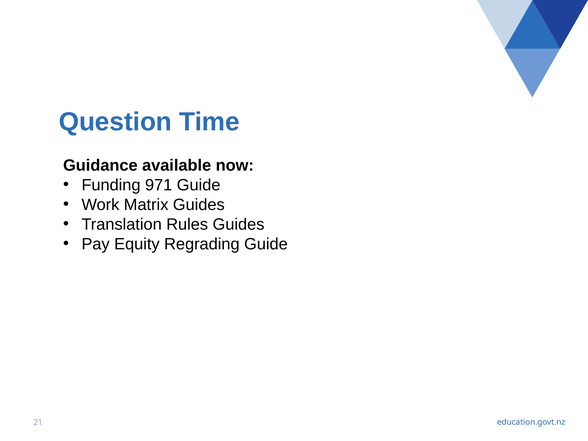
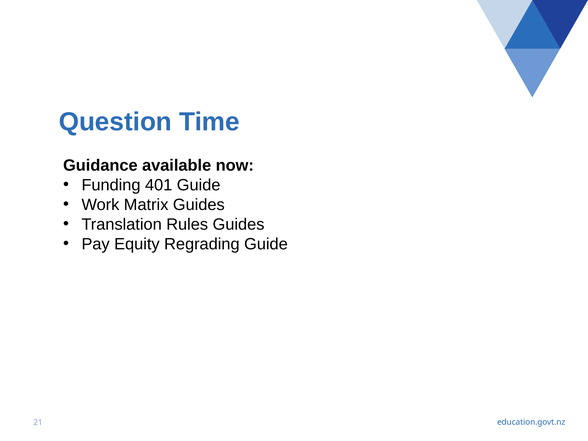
971: 971 -> 401
